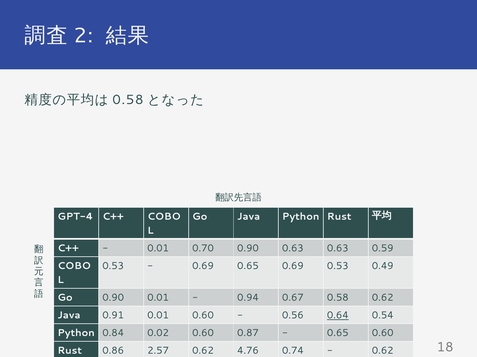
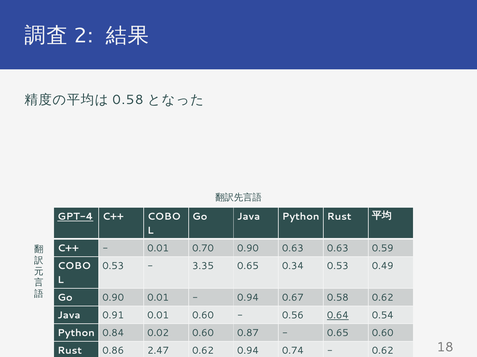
GPT-4 underline: none -> present
0.69 at (203, 267): 0.69 -> 3.35
0.65 0.69: 0.69 -> 0.34
2.57: 2.57 -> 2.47
0.62 4.76: 4.76 -> 0.94
